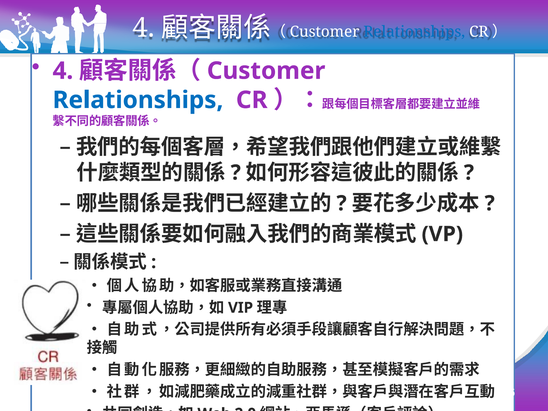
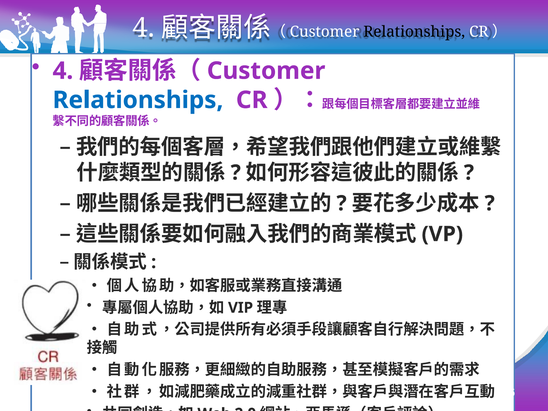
Relationships at (414, 32) colour: blue -> black
